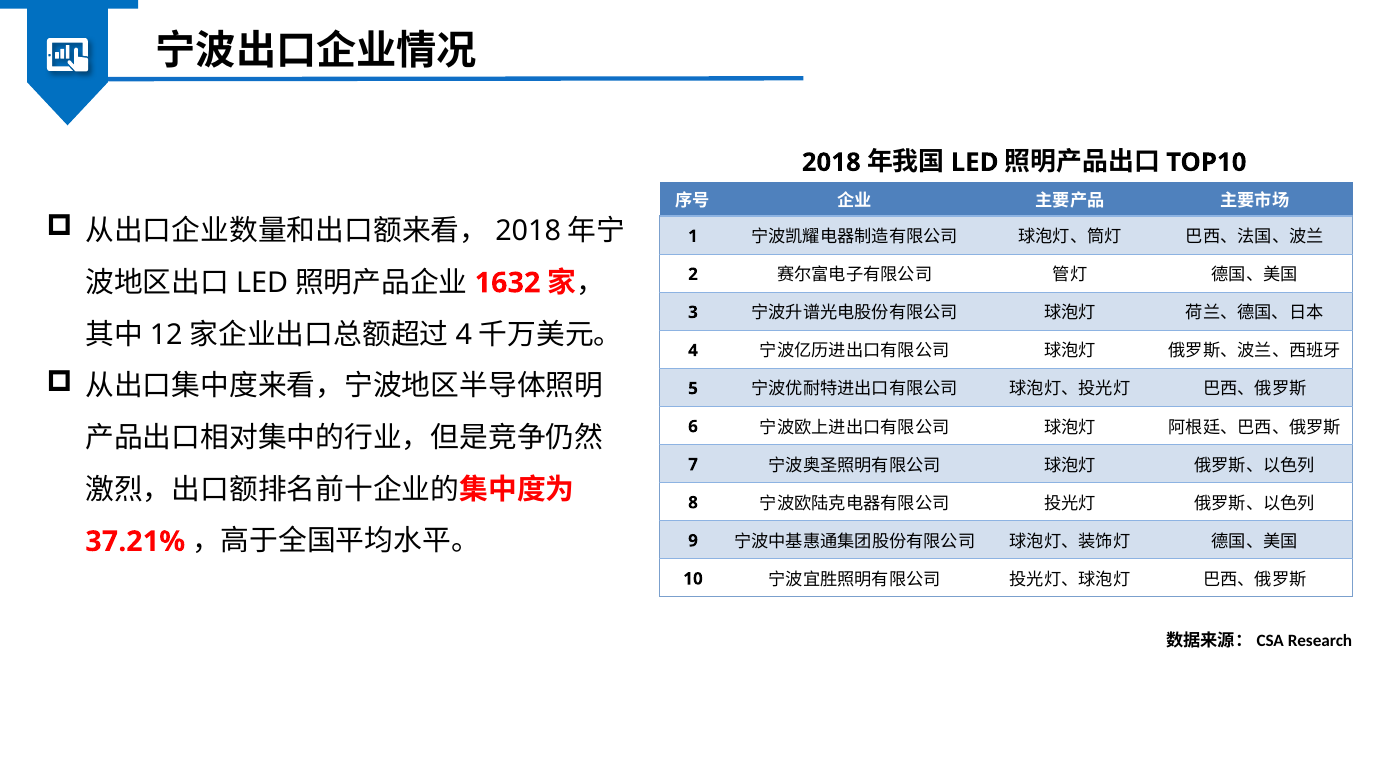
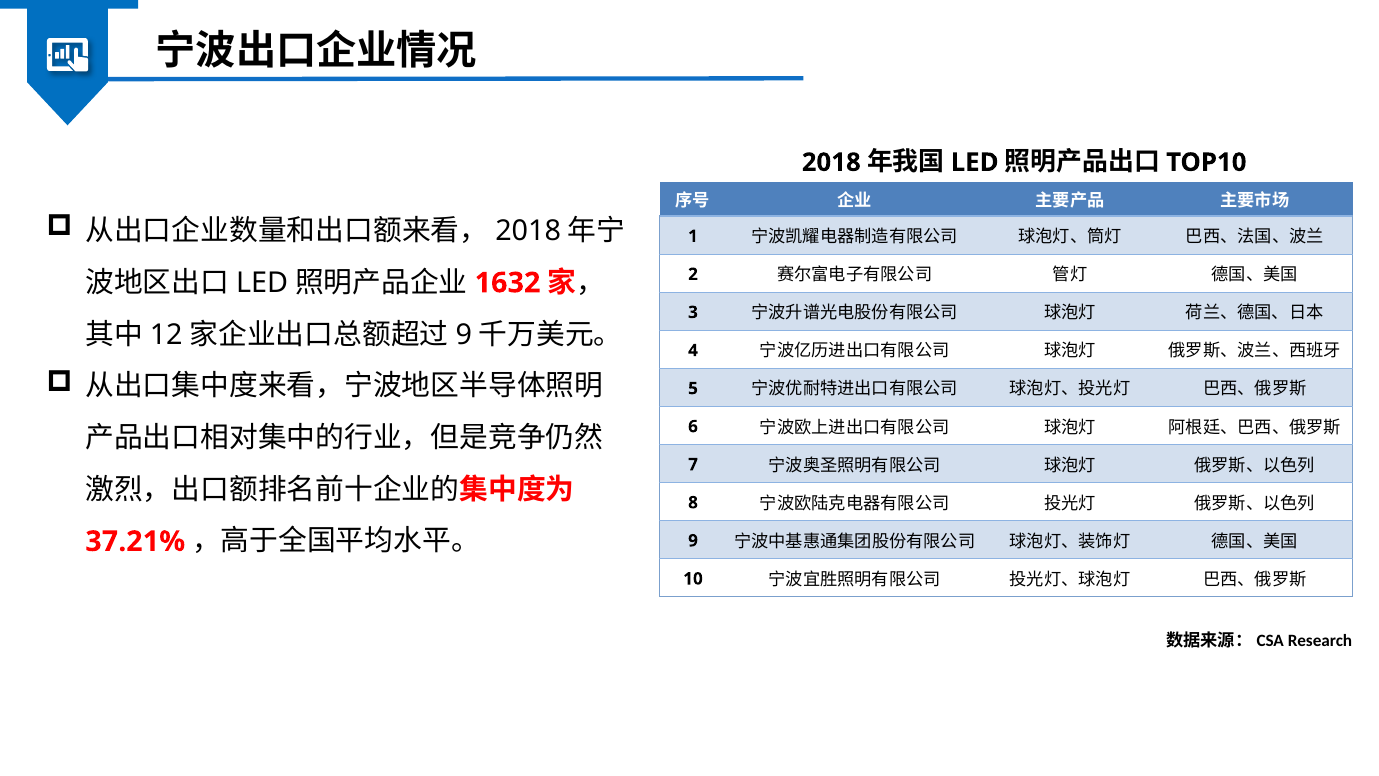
4 at (464, 334): 4 -> 9
